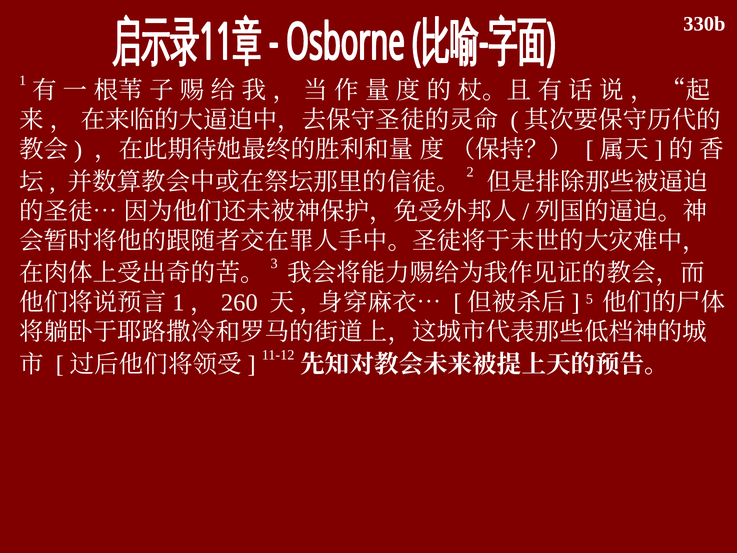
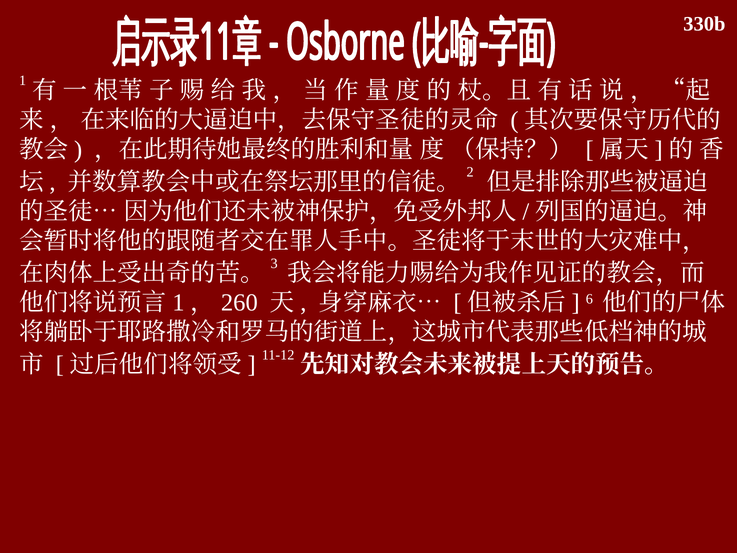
5: 5 -> 6
